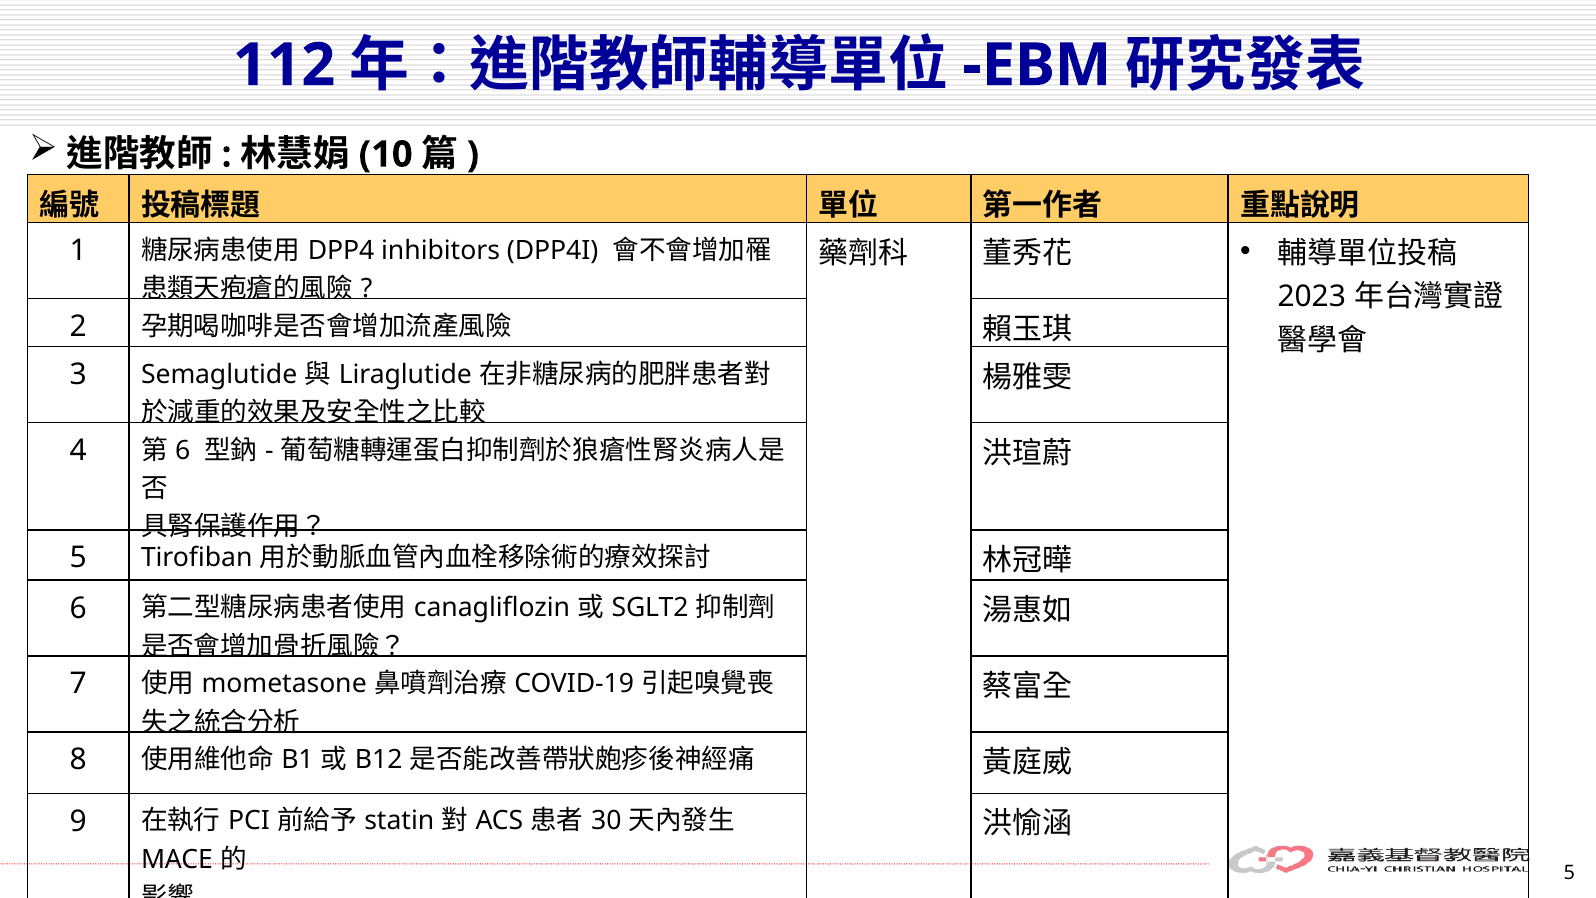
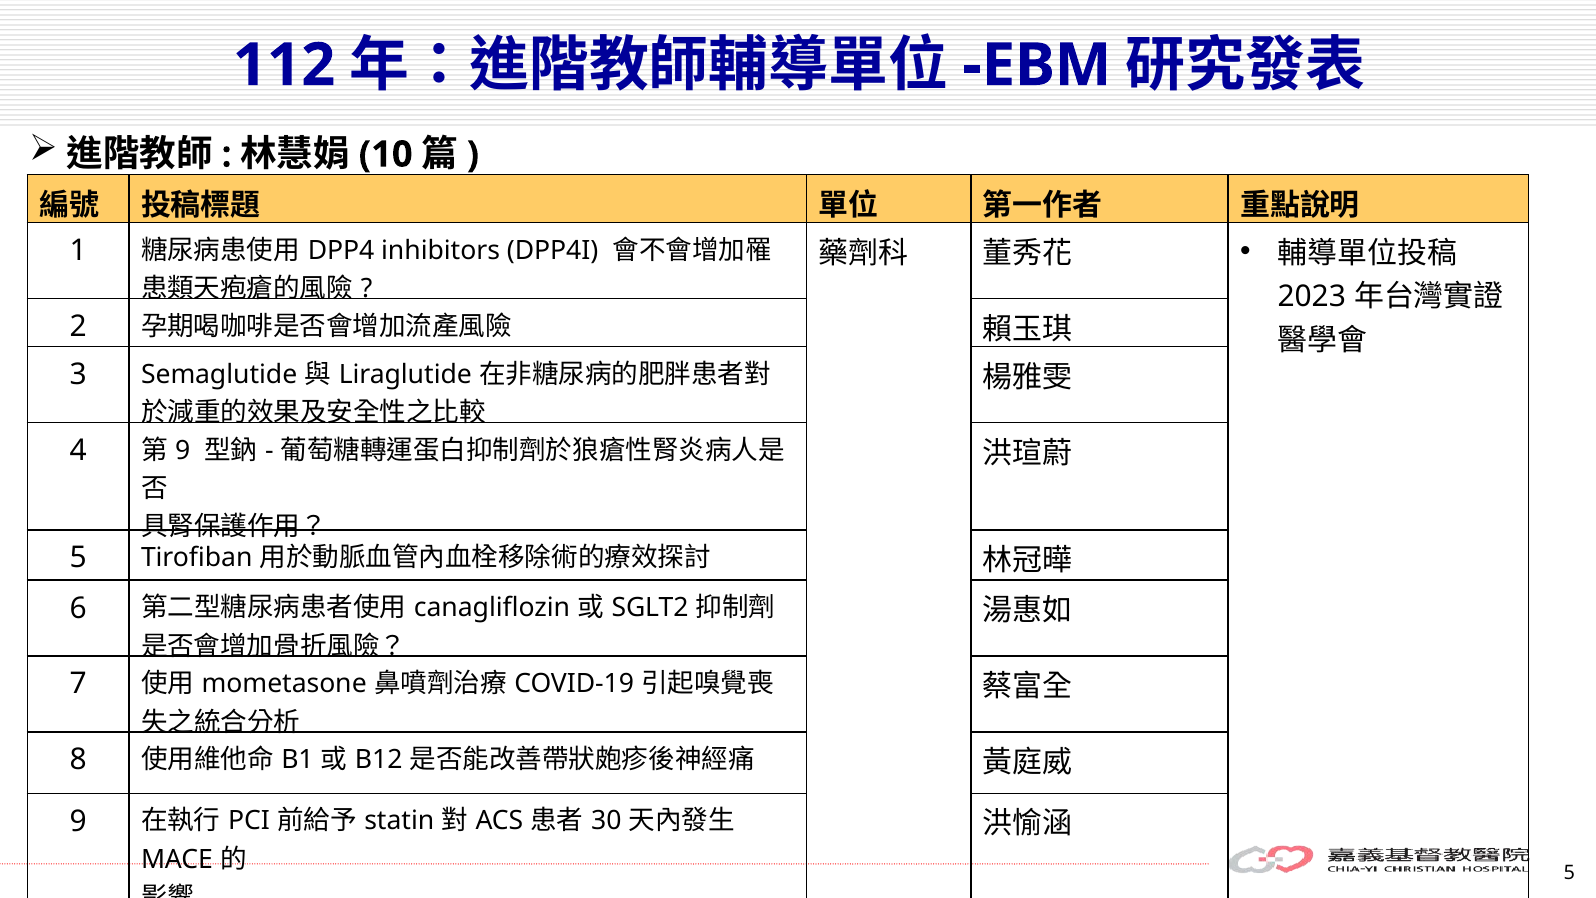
6 at (183, 450): 6 -> 9
